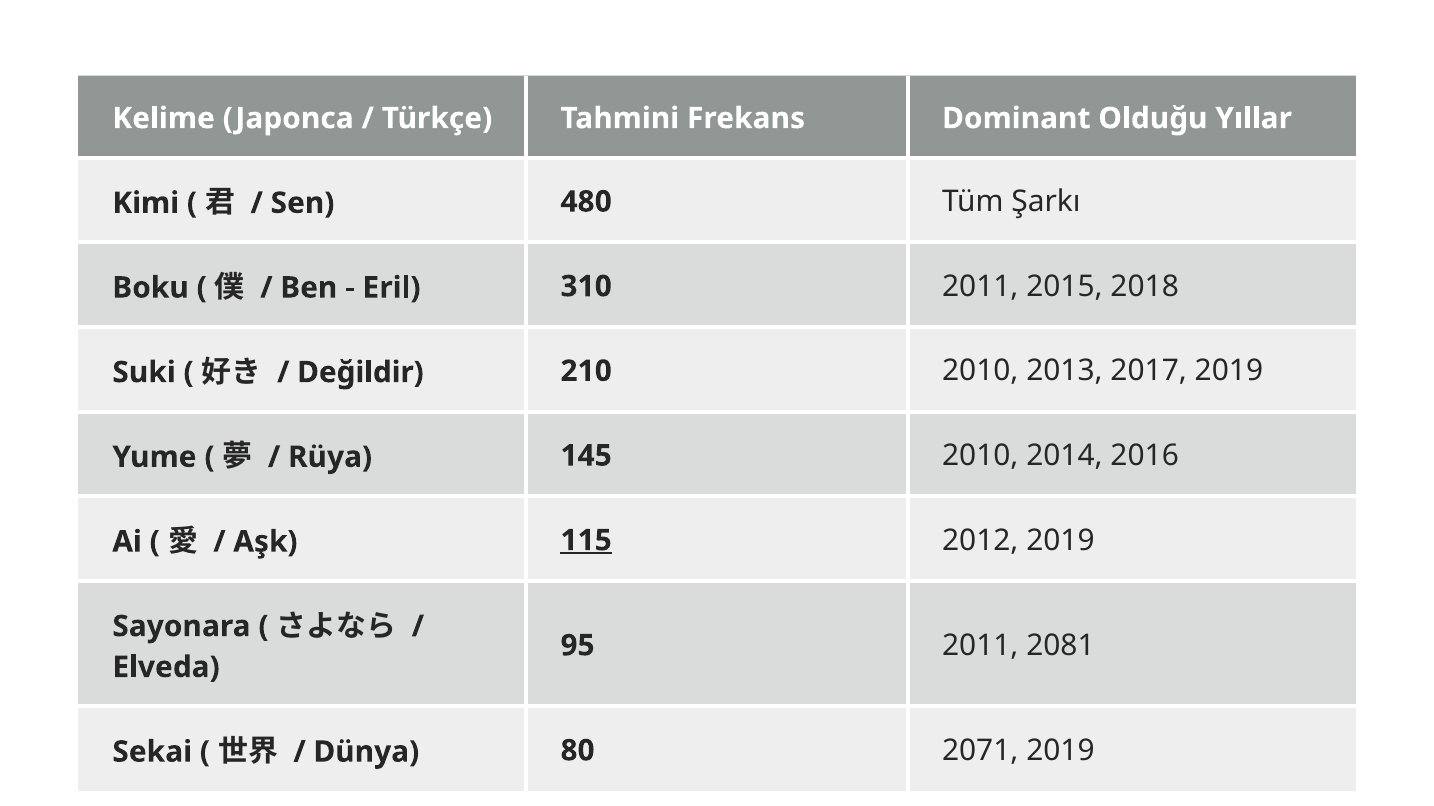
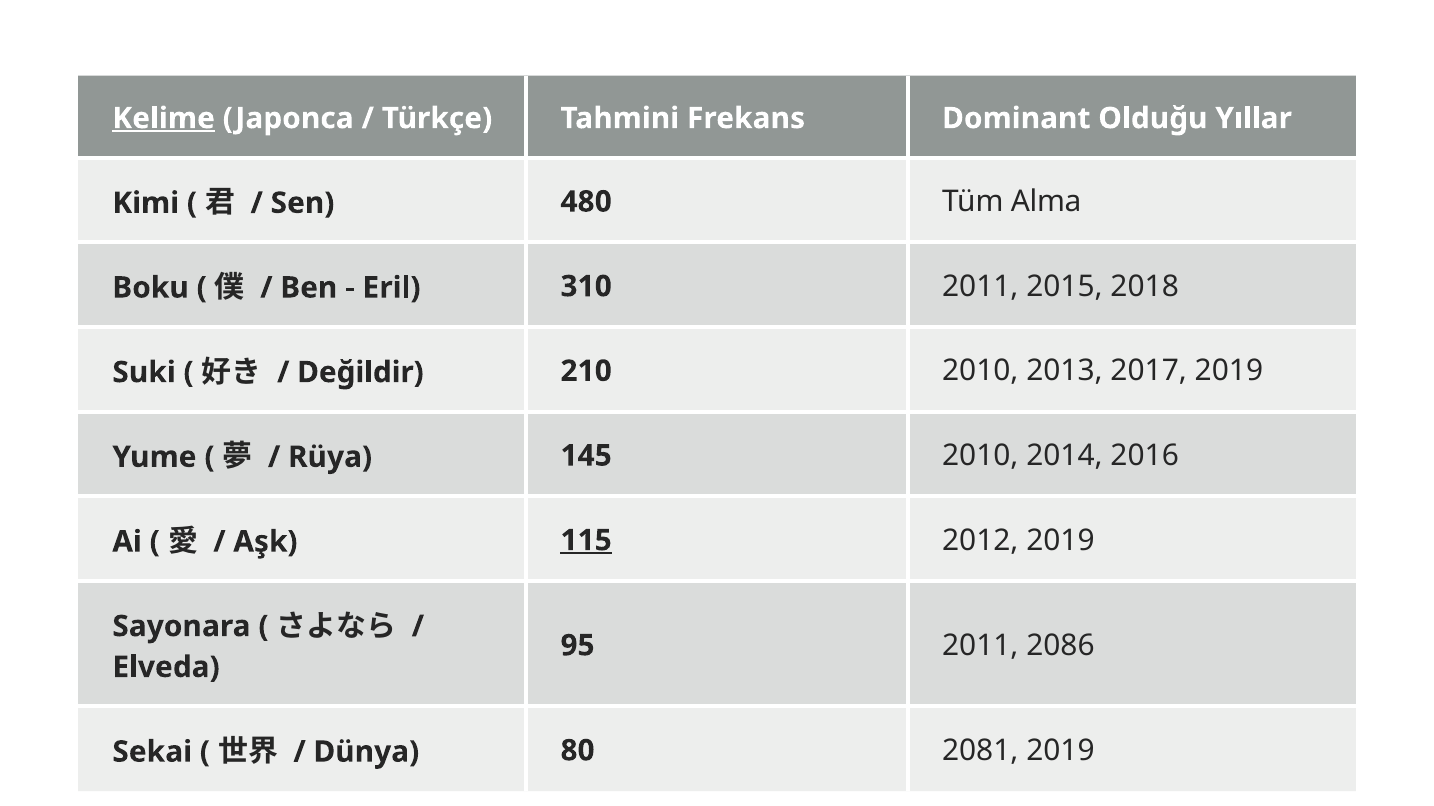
Kelime underline: none -> present
Şarkı: Şarkı -> Alma
2081: 2081 -> 2086
2071: 2071 -> 2081
